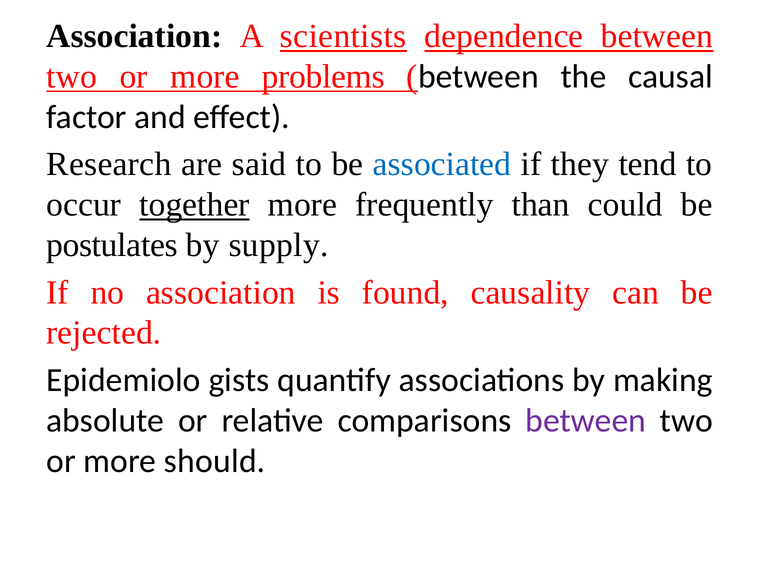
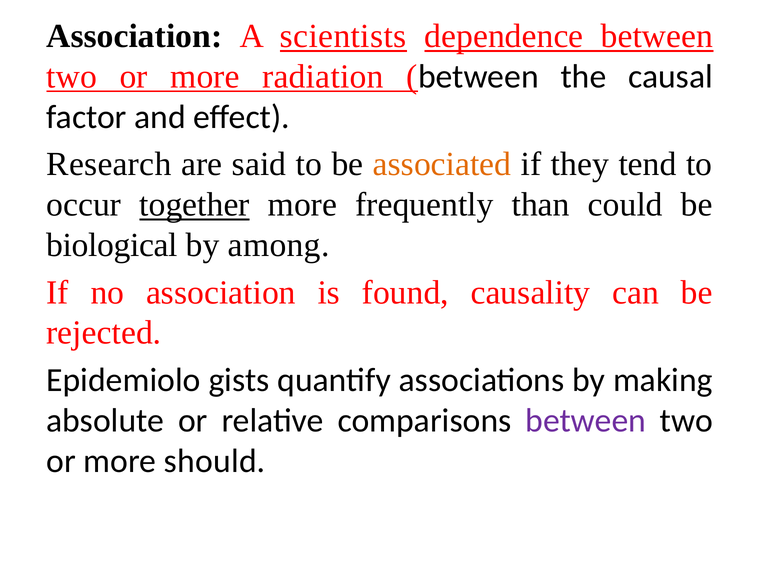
problems: problems -> radiation
associated colour: blue -> orange
postulates: postulates -> biological
supply: supply -> among
